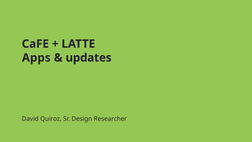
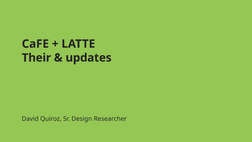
Apps: Apps -> Their
